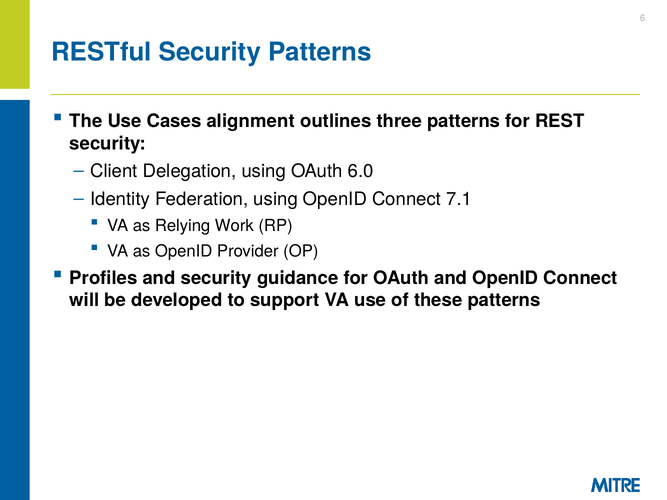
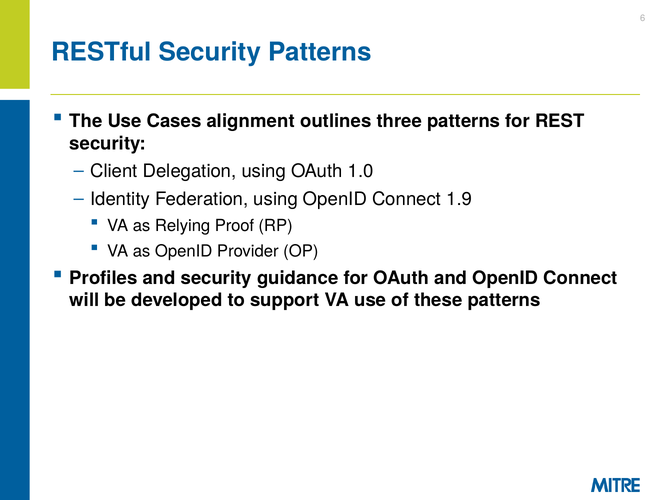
6.0: 6.0 -> 1.0
7.1: 7.1 -> 1.9
Work: Work -> Proof
